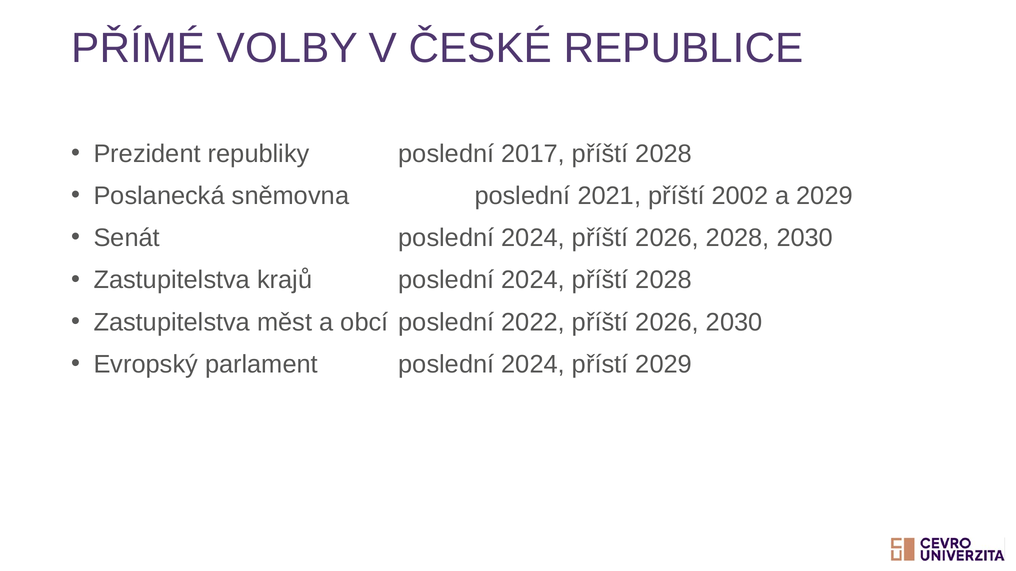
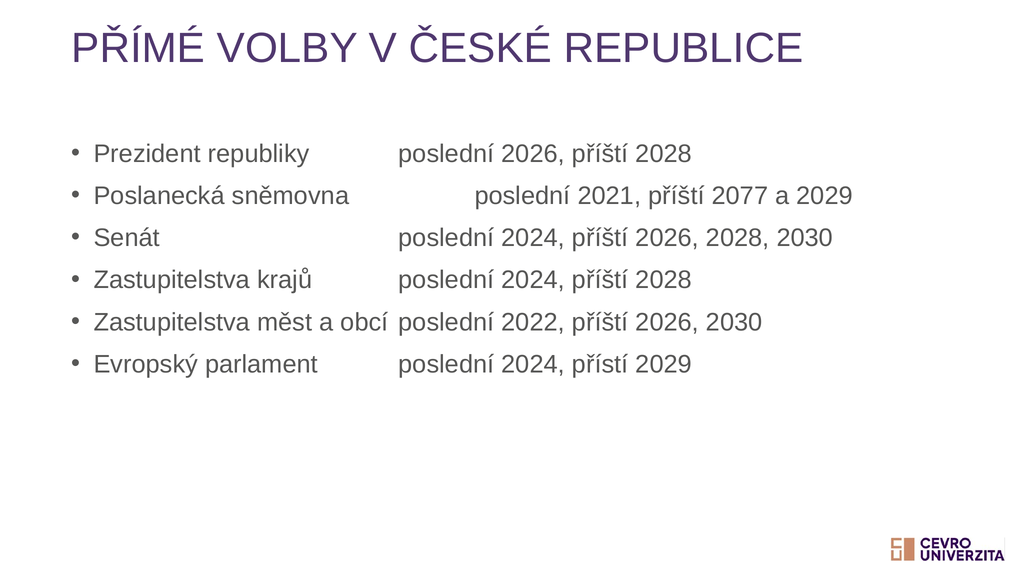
poslední 2017: 2017 -> 2026
2002: 2002 -> 2077
